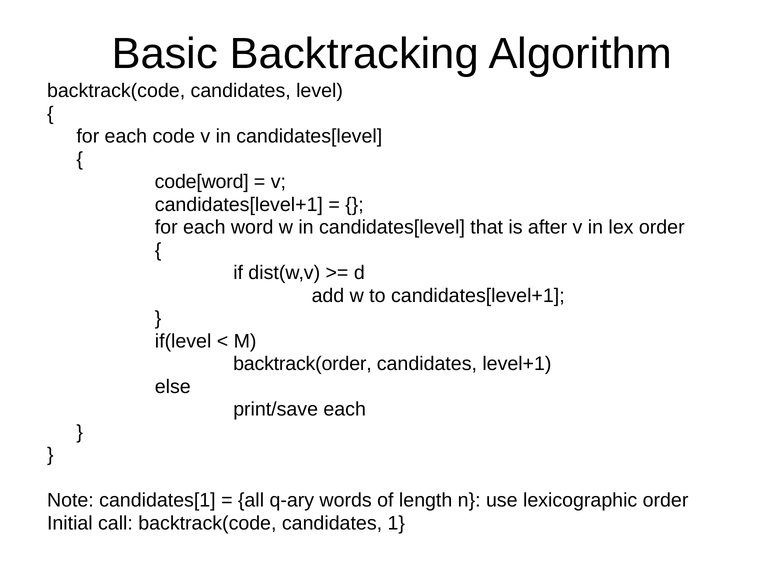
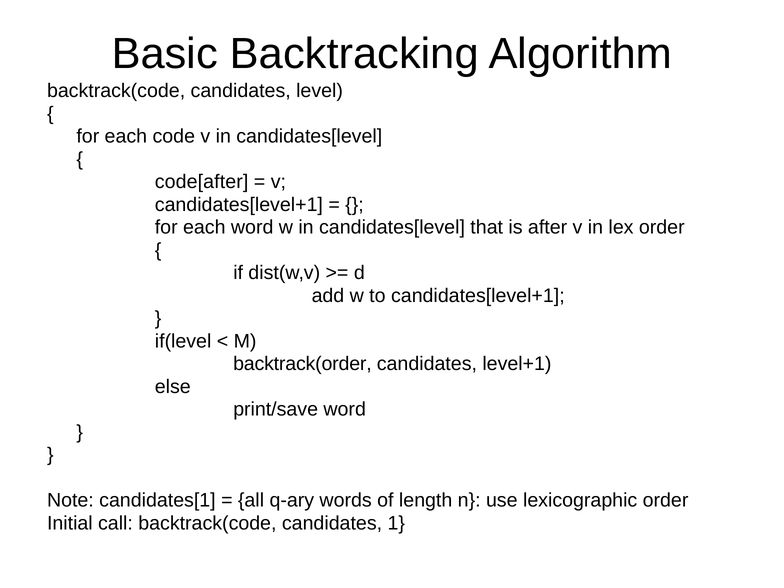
code[word: code[word -> code[after
print/save each: each -> word
